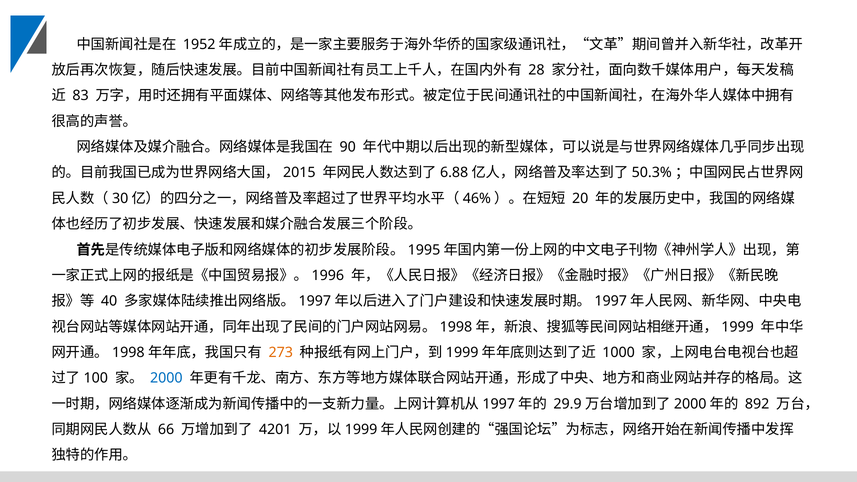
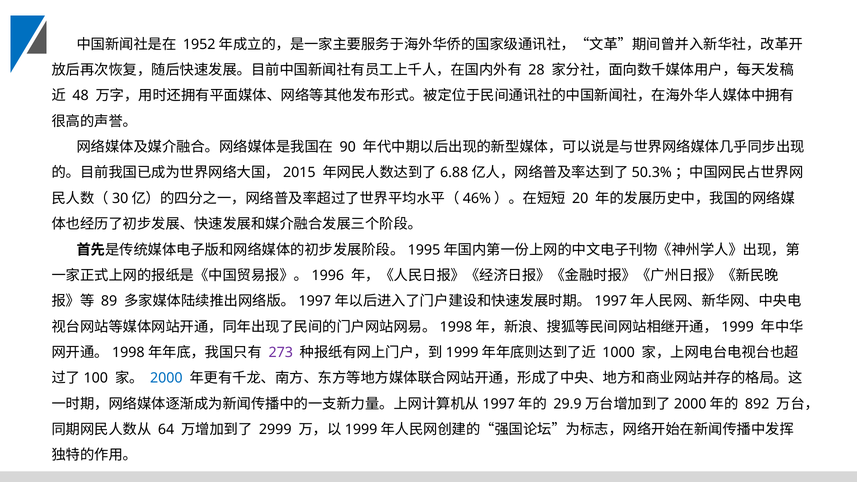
83: 83 -> 48
40: 40 -> 89
273 colour: orange -> purple
66: 66 -> 64
4201: 4201 -> 2999
